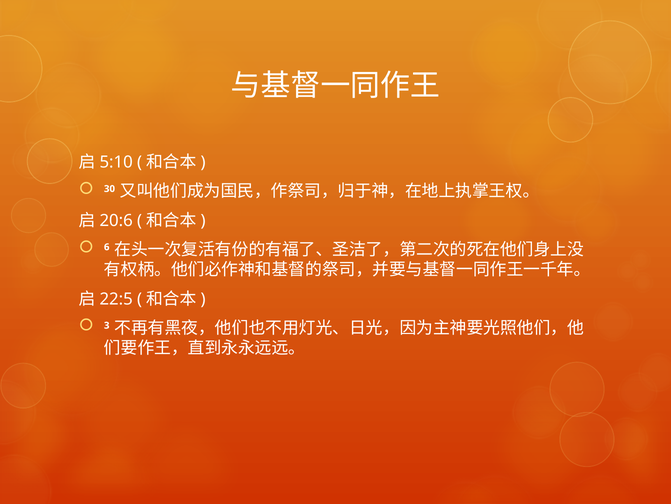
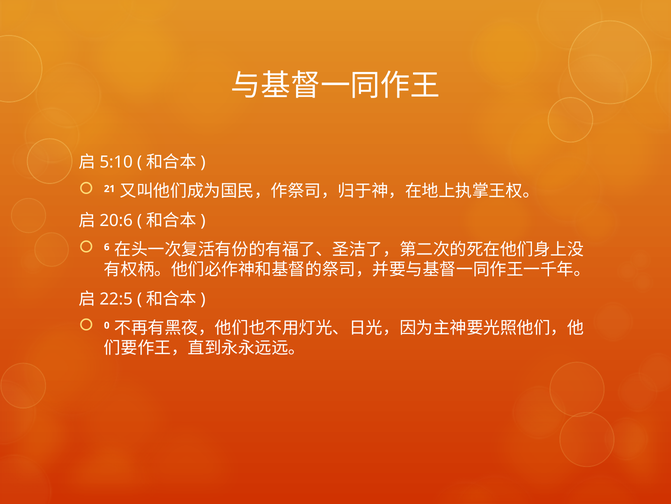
30: 30 -> 21
3: 3 -> 0
